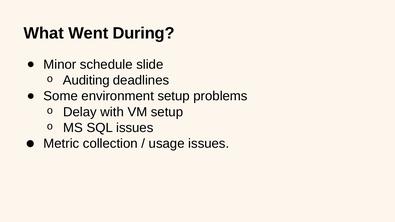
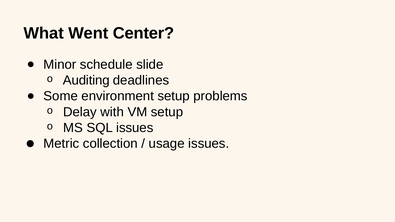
During: During -> Center
